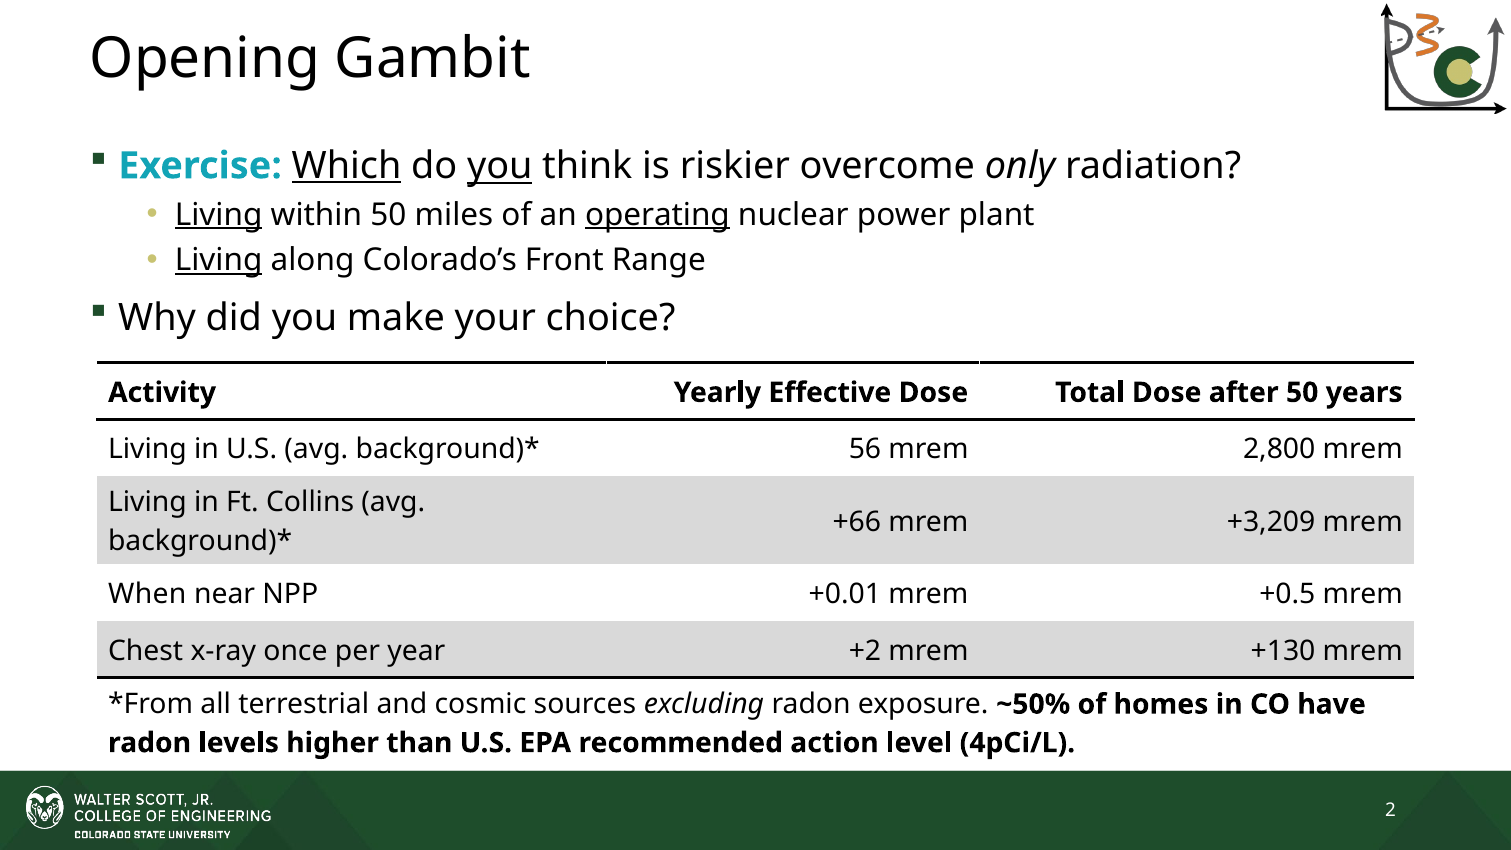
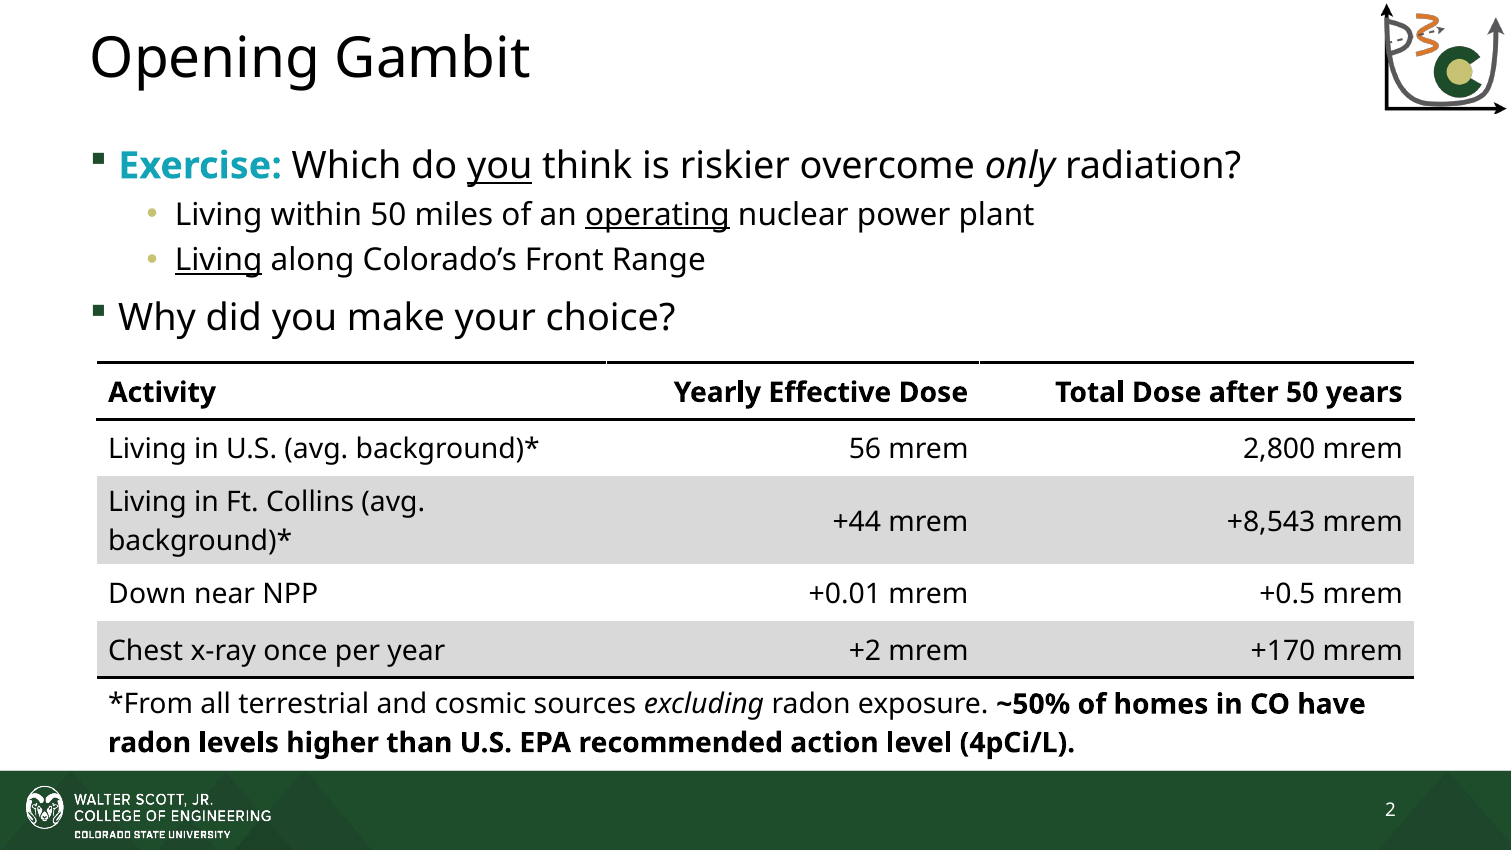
Which underline: present -> none
Living at (219, 215) underline: present -> none
+66: +66 -> +44
+3,209: +3,209 -> +8,543
When: When -> Down
+130: +130 -> +170
